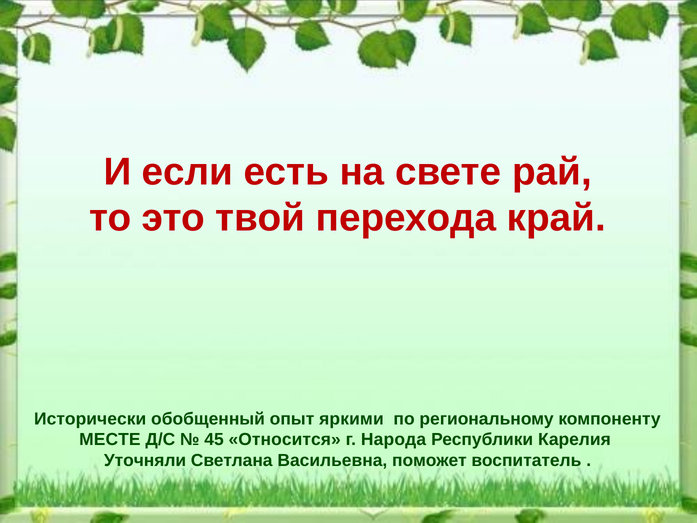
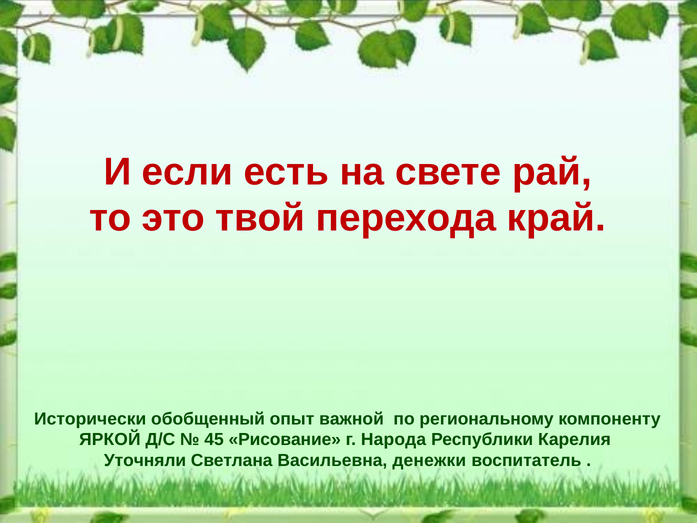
яркими: яркими -> важной
МЕСТЕ: МЕСТЕ -> ЯРКОЙ
Относится: Относится -> Рисование
поможет: поможет -> денежки
